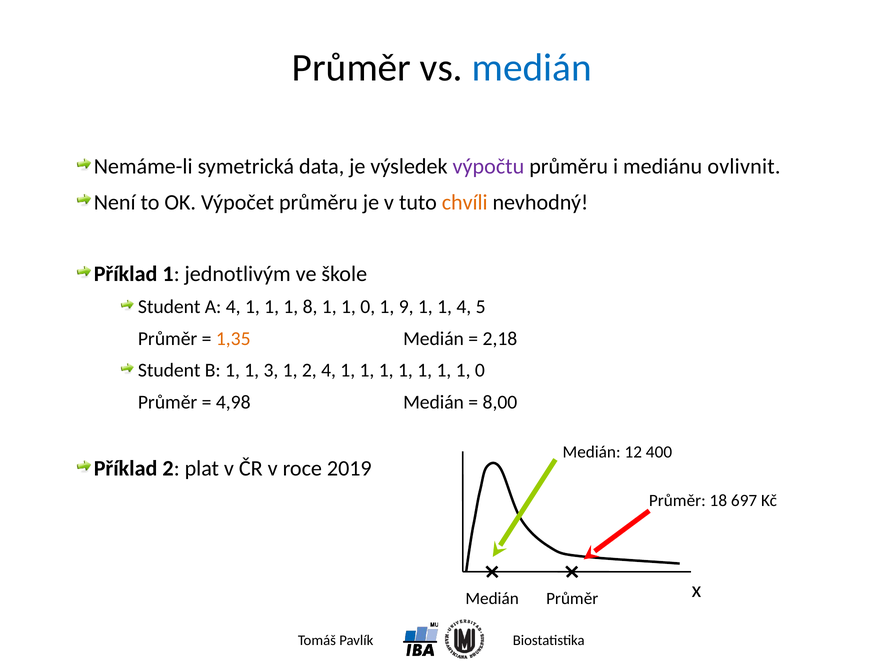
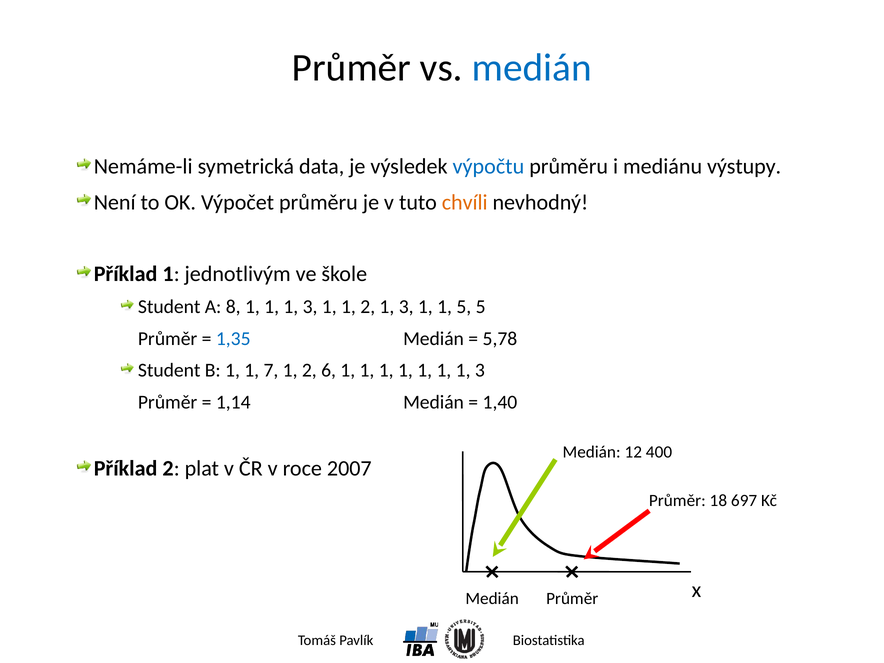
výpočtu colour: purple -> blue
ovlivnit: ovlivnit -> výstupy
A 4: 4 -> 8
8 at (310, 307): 8 -> 3
0 at (368, 307): 0 -> 2
9 at (406, 307): 9 -> 3
1 4: 4 -> 5
1,35 colour: orange -> blue
2,18: 2,18 -> 5,78
3: 3 -> 7
2 4: 4 -> 6
0 at (480, 370): 0 -> 3
4,98: 4,98 -> 1,14
8,00: 8,00 -> 1,40
2019: 2019 -> 2007
